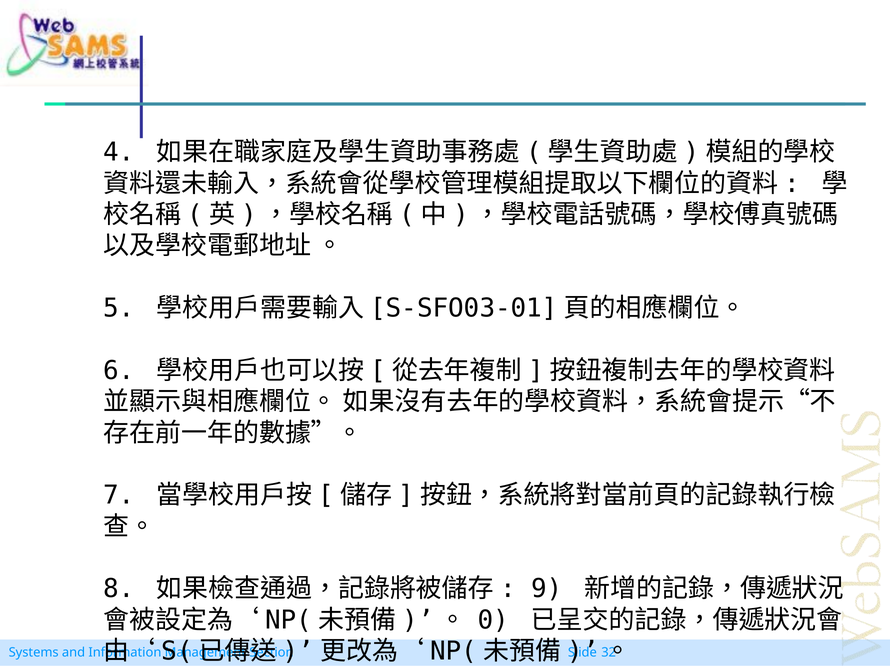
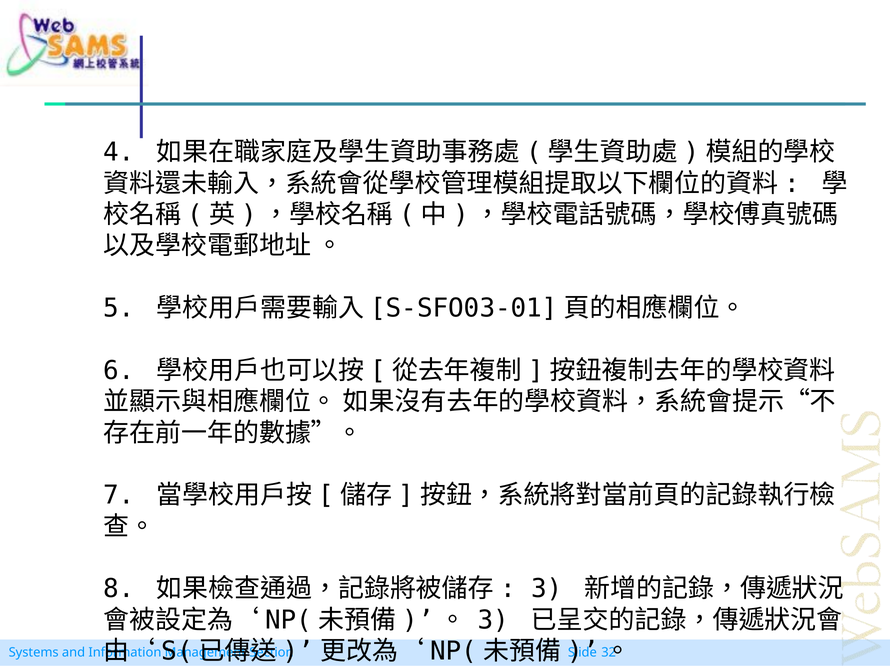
9 at (547, 588): 9 -> 3
0 at (493, 620): 0 -> 3
